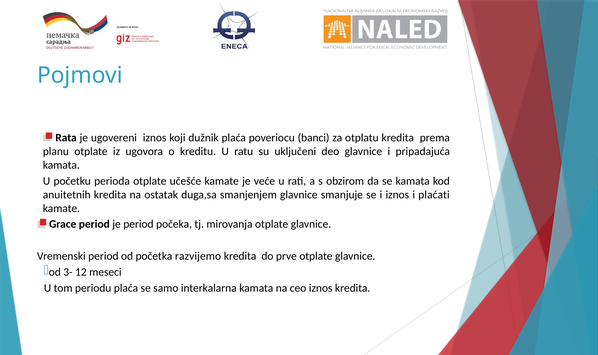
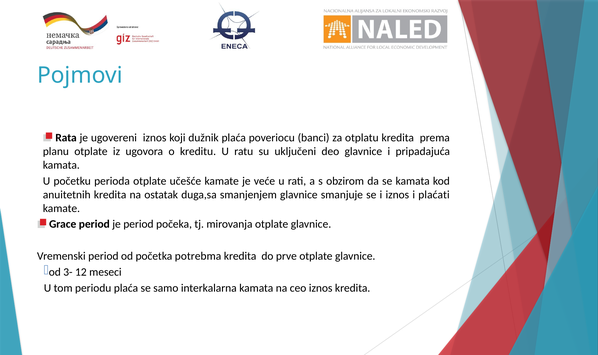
razvijemo: razvijemo -> potrebma
